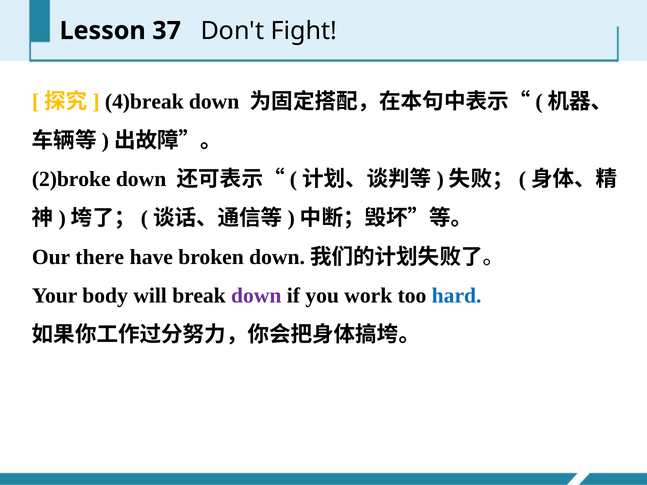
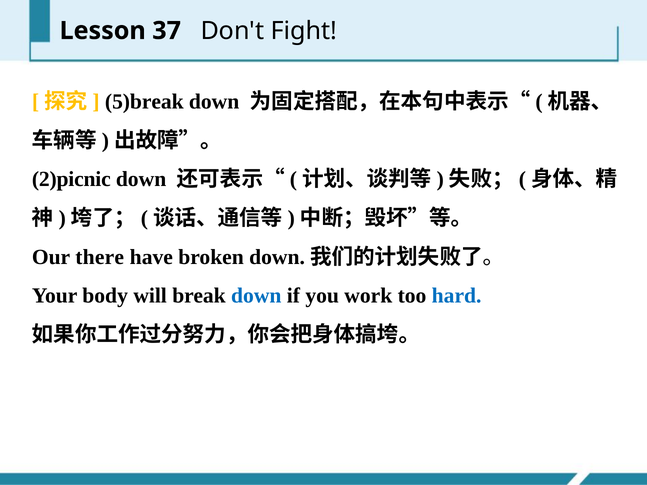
4)break: 4)break -> 5)break
2)broke: 2)broke -> 2)picnic
down at (256, 296) colour: purple -> blue
